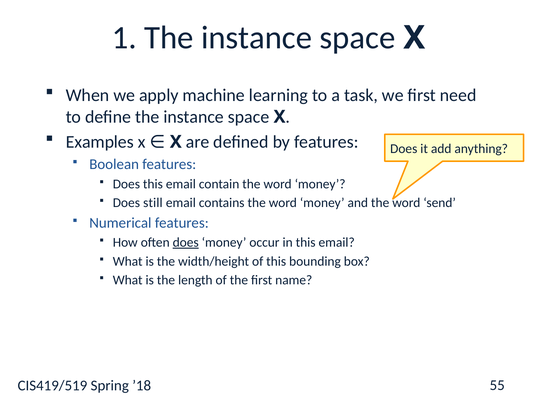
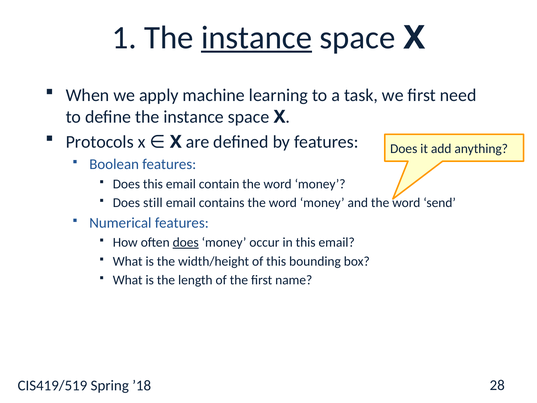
instance at (257, 38) underline: none -> present
Examples: Examples -> Protocols
55: 55 -> 28
